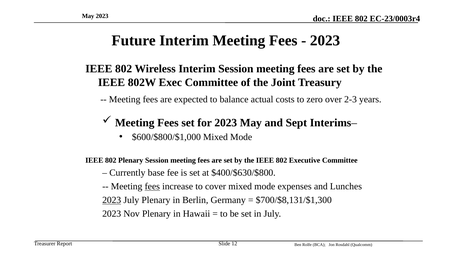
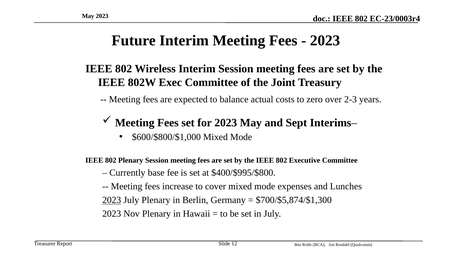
$400/$630/$800: $400/$630/$800 -> $400/$995/$800
fees at (152, 187) underline: present -> none
$700/$8,131/$1,300: $700/$8,131/$1,300 -> $700/$5,874/$1,300
